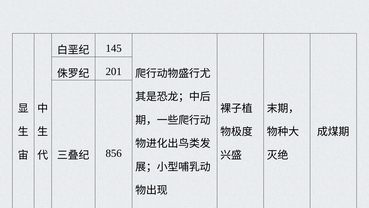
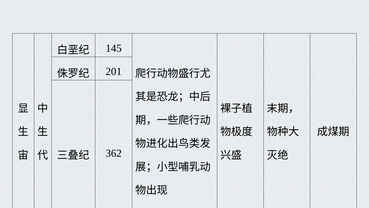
856: 856 -> 362
